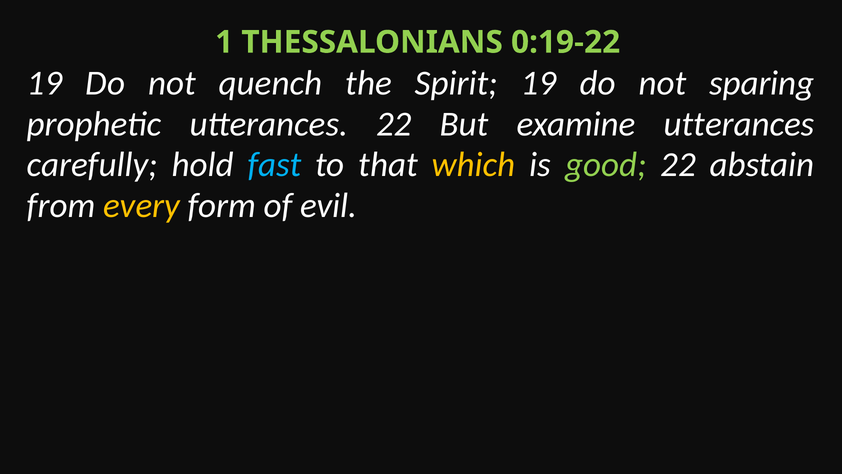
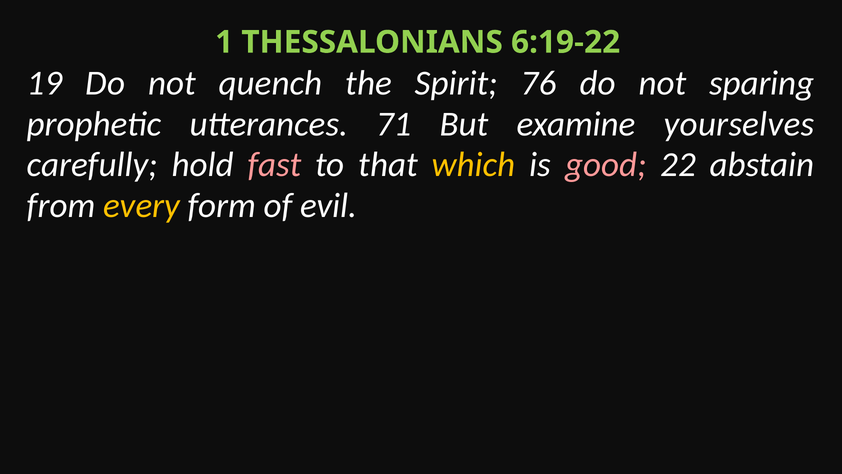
0:19-22: 0:19-22 -> 6:19-22
Spirit 19: 19 -> 76
utterances 22: 22 -> 71
examine utterances: utterances -> yourselves
fast colour: light blue -> pink
good colour: light green -> pink
